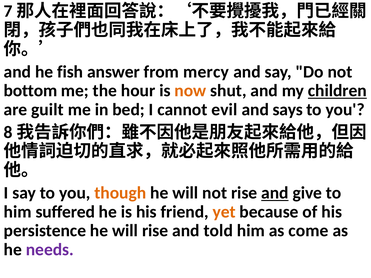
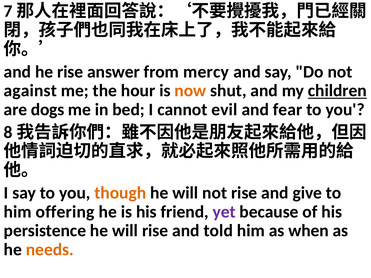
he fish: fish -> rise
bottom: bottom -> against
guilt: guilt -> dogs
says: says -> fear
and at (275, 193) underline: present -> none
suffered: suffered -> offering
yet colour: orange -> purple
come: come -> when
needs colour: purple -> orange
